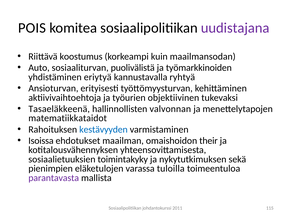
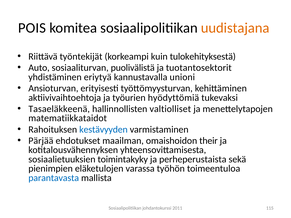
uudistajana colour: purple -> orange
koostumus: koostumus -> työntekijät
maailmansodan: maailmansodan -> tulokehityksestä
työmarkkinoiden: työmarkkinoiden -> tuotantosektorit
ryhtyä: ryhtyä -> unioni
objektiivinen: objektiivinen -> hyödyttömiä
valvonnan: valvonnan -> valtiolliset
Isoissa: Isoissa -> Pärjää
nykytutkimuksen: nykytutkimuksen -> perheperustaista
tuloilla: tuloilla -> työhön
parantavasta colour: purple -> blue
